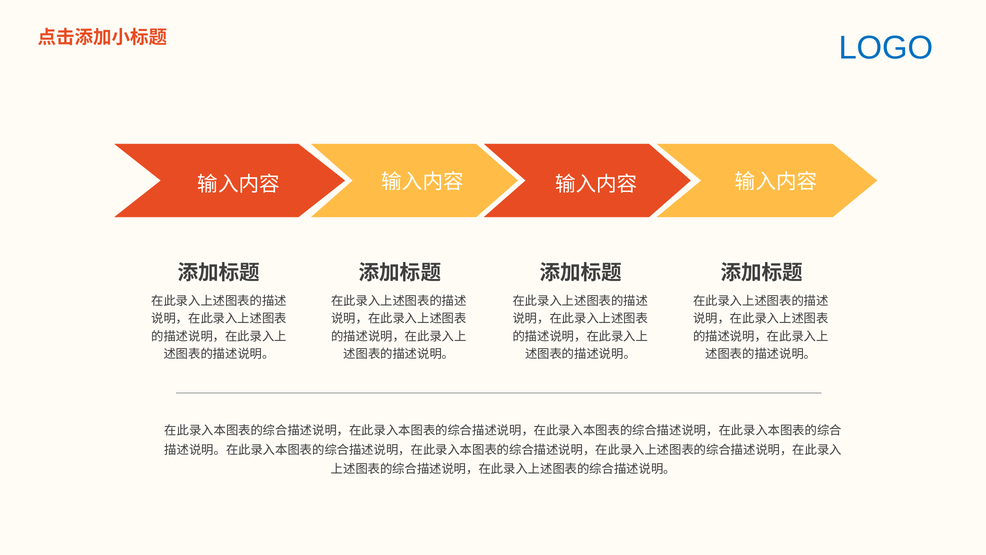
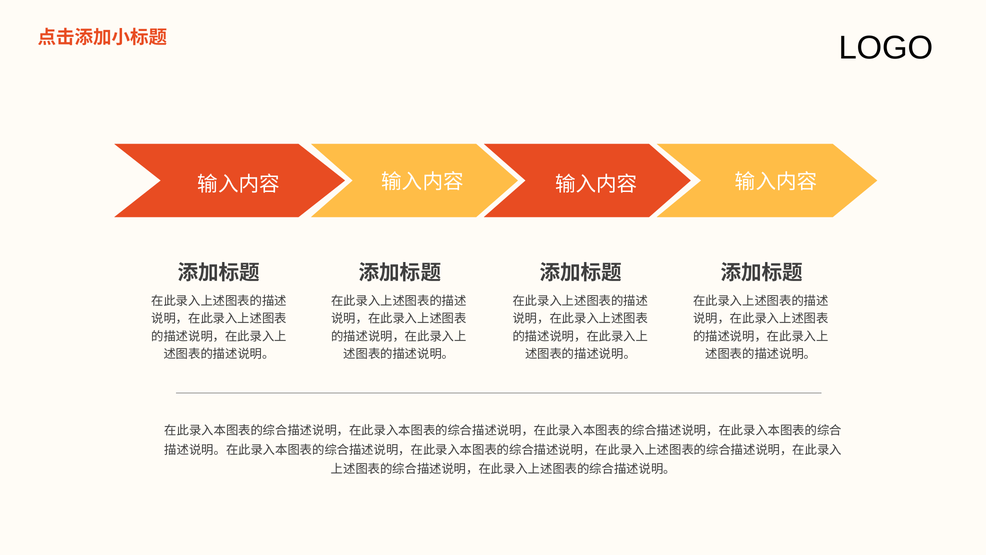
LOGO colour: blue -> black
